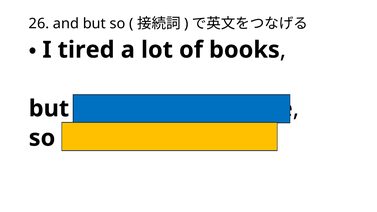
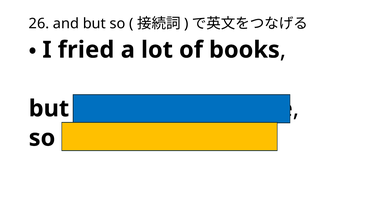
tired: tired -> fried
